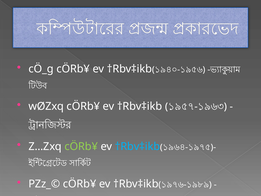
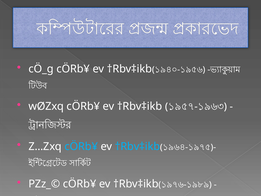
cÖRb¥ at (81, 146) colour: light green -> light blue
